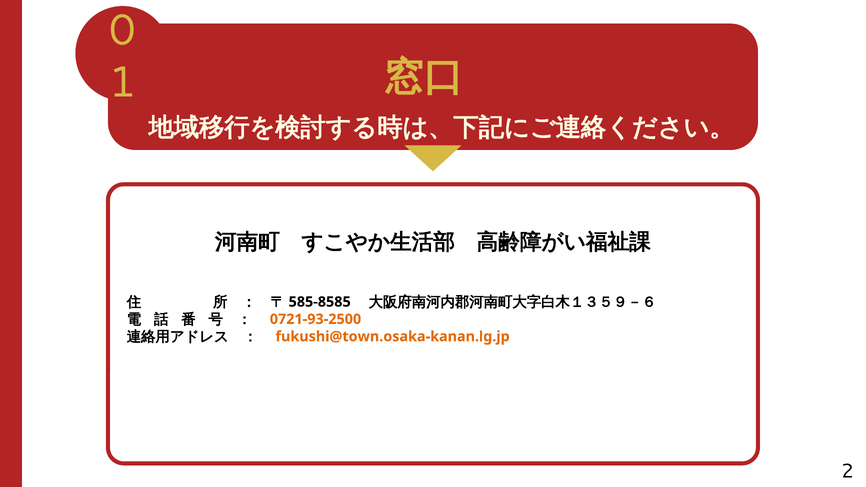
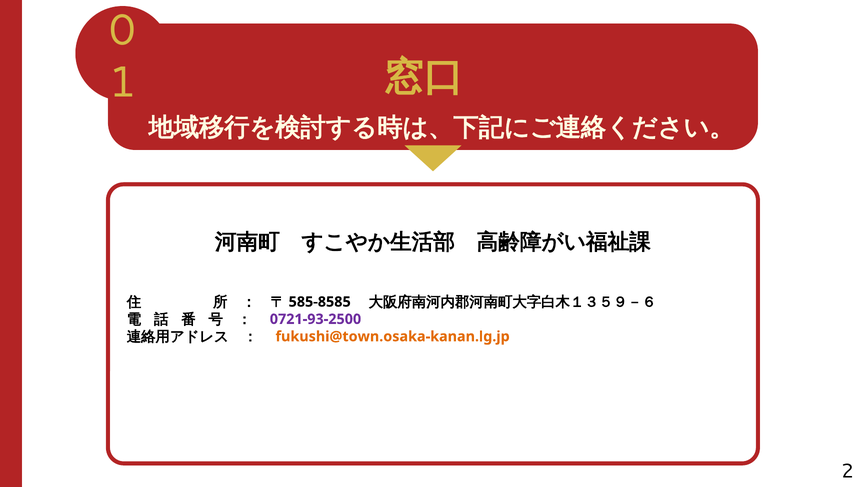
0721-93-2500 colour: orange -> purple
